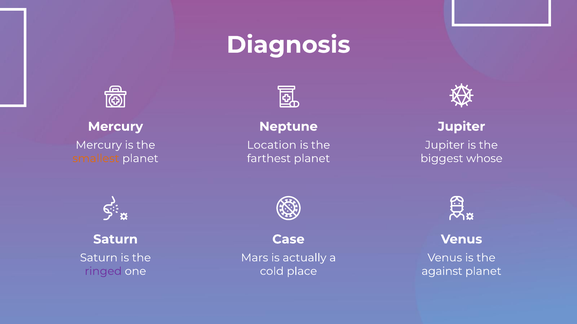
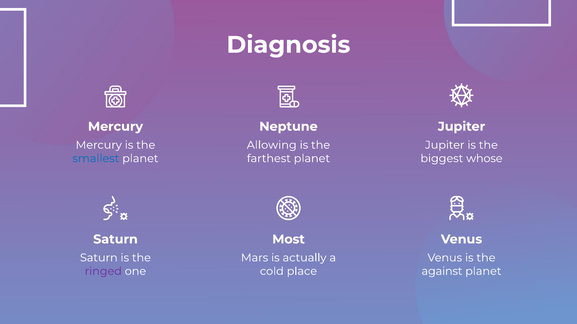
Location: Location -> Allowing
smallest colour: orange -> blue
Case: Case -> Most
